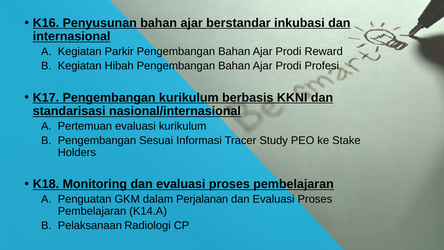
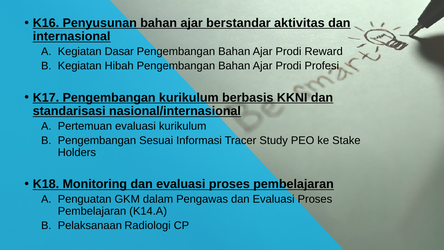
inkubasi: inkubasi -> aktivitas
Parkir: Parkir -> Dasar
Perjalanan: Perjalanan -> Pengawas
